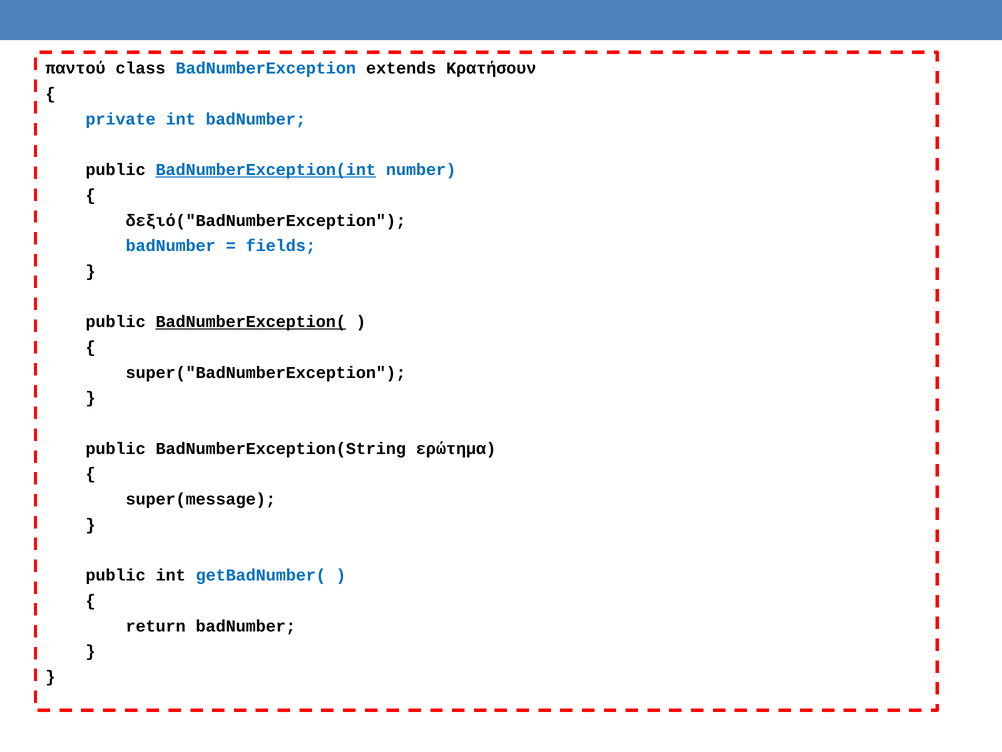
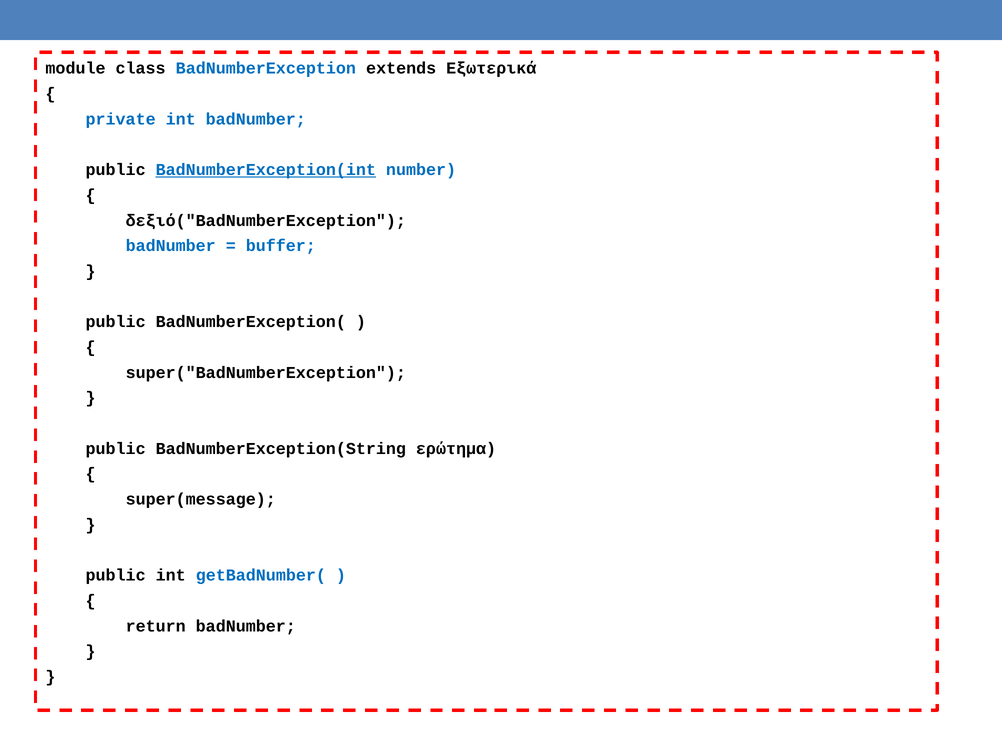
παντού: παντού -> module
Κρατήσουν: Κρατήσουν -> Εξωτερικά
fields: fields -> buffer
BadNumberException( underline: present -> none
